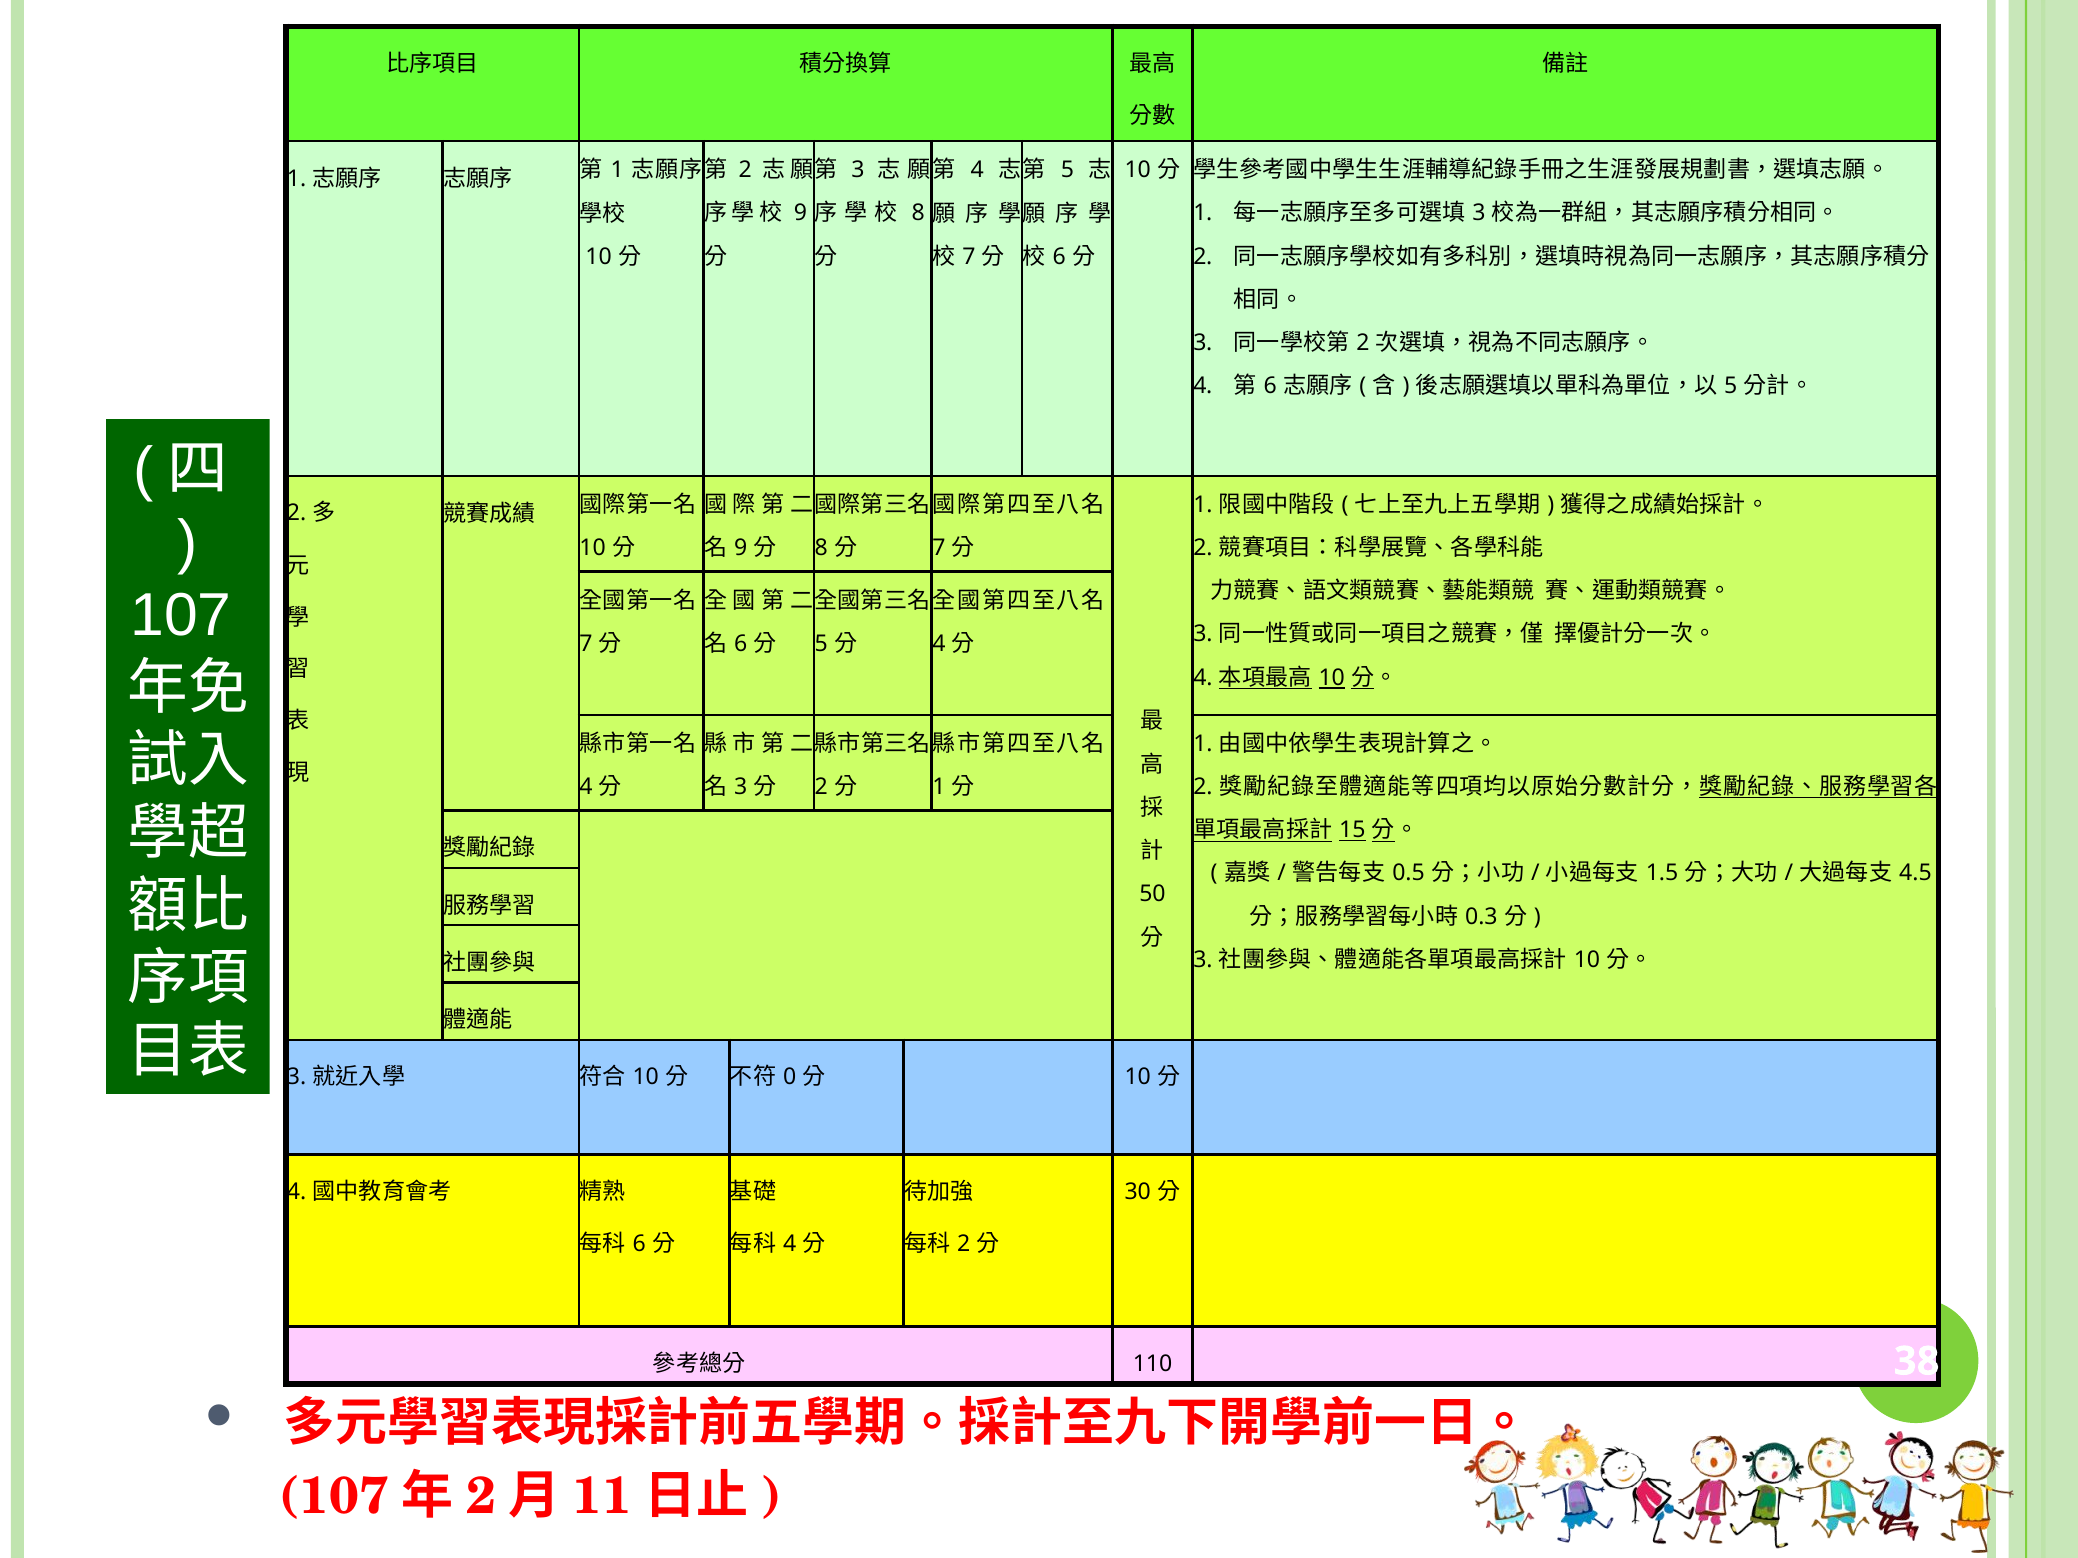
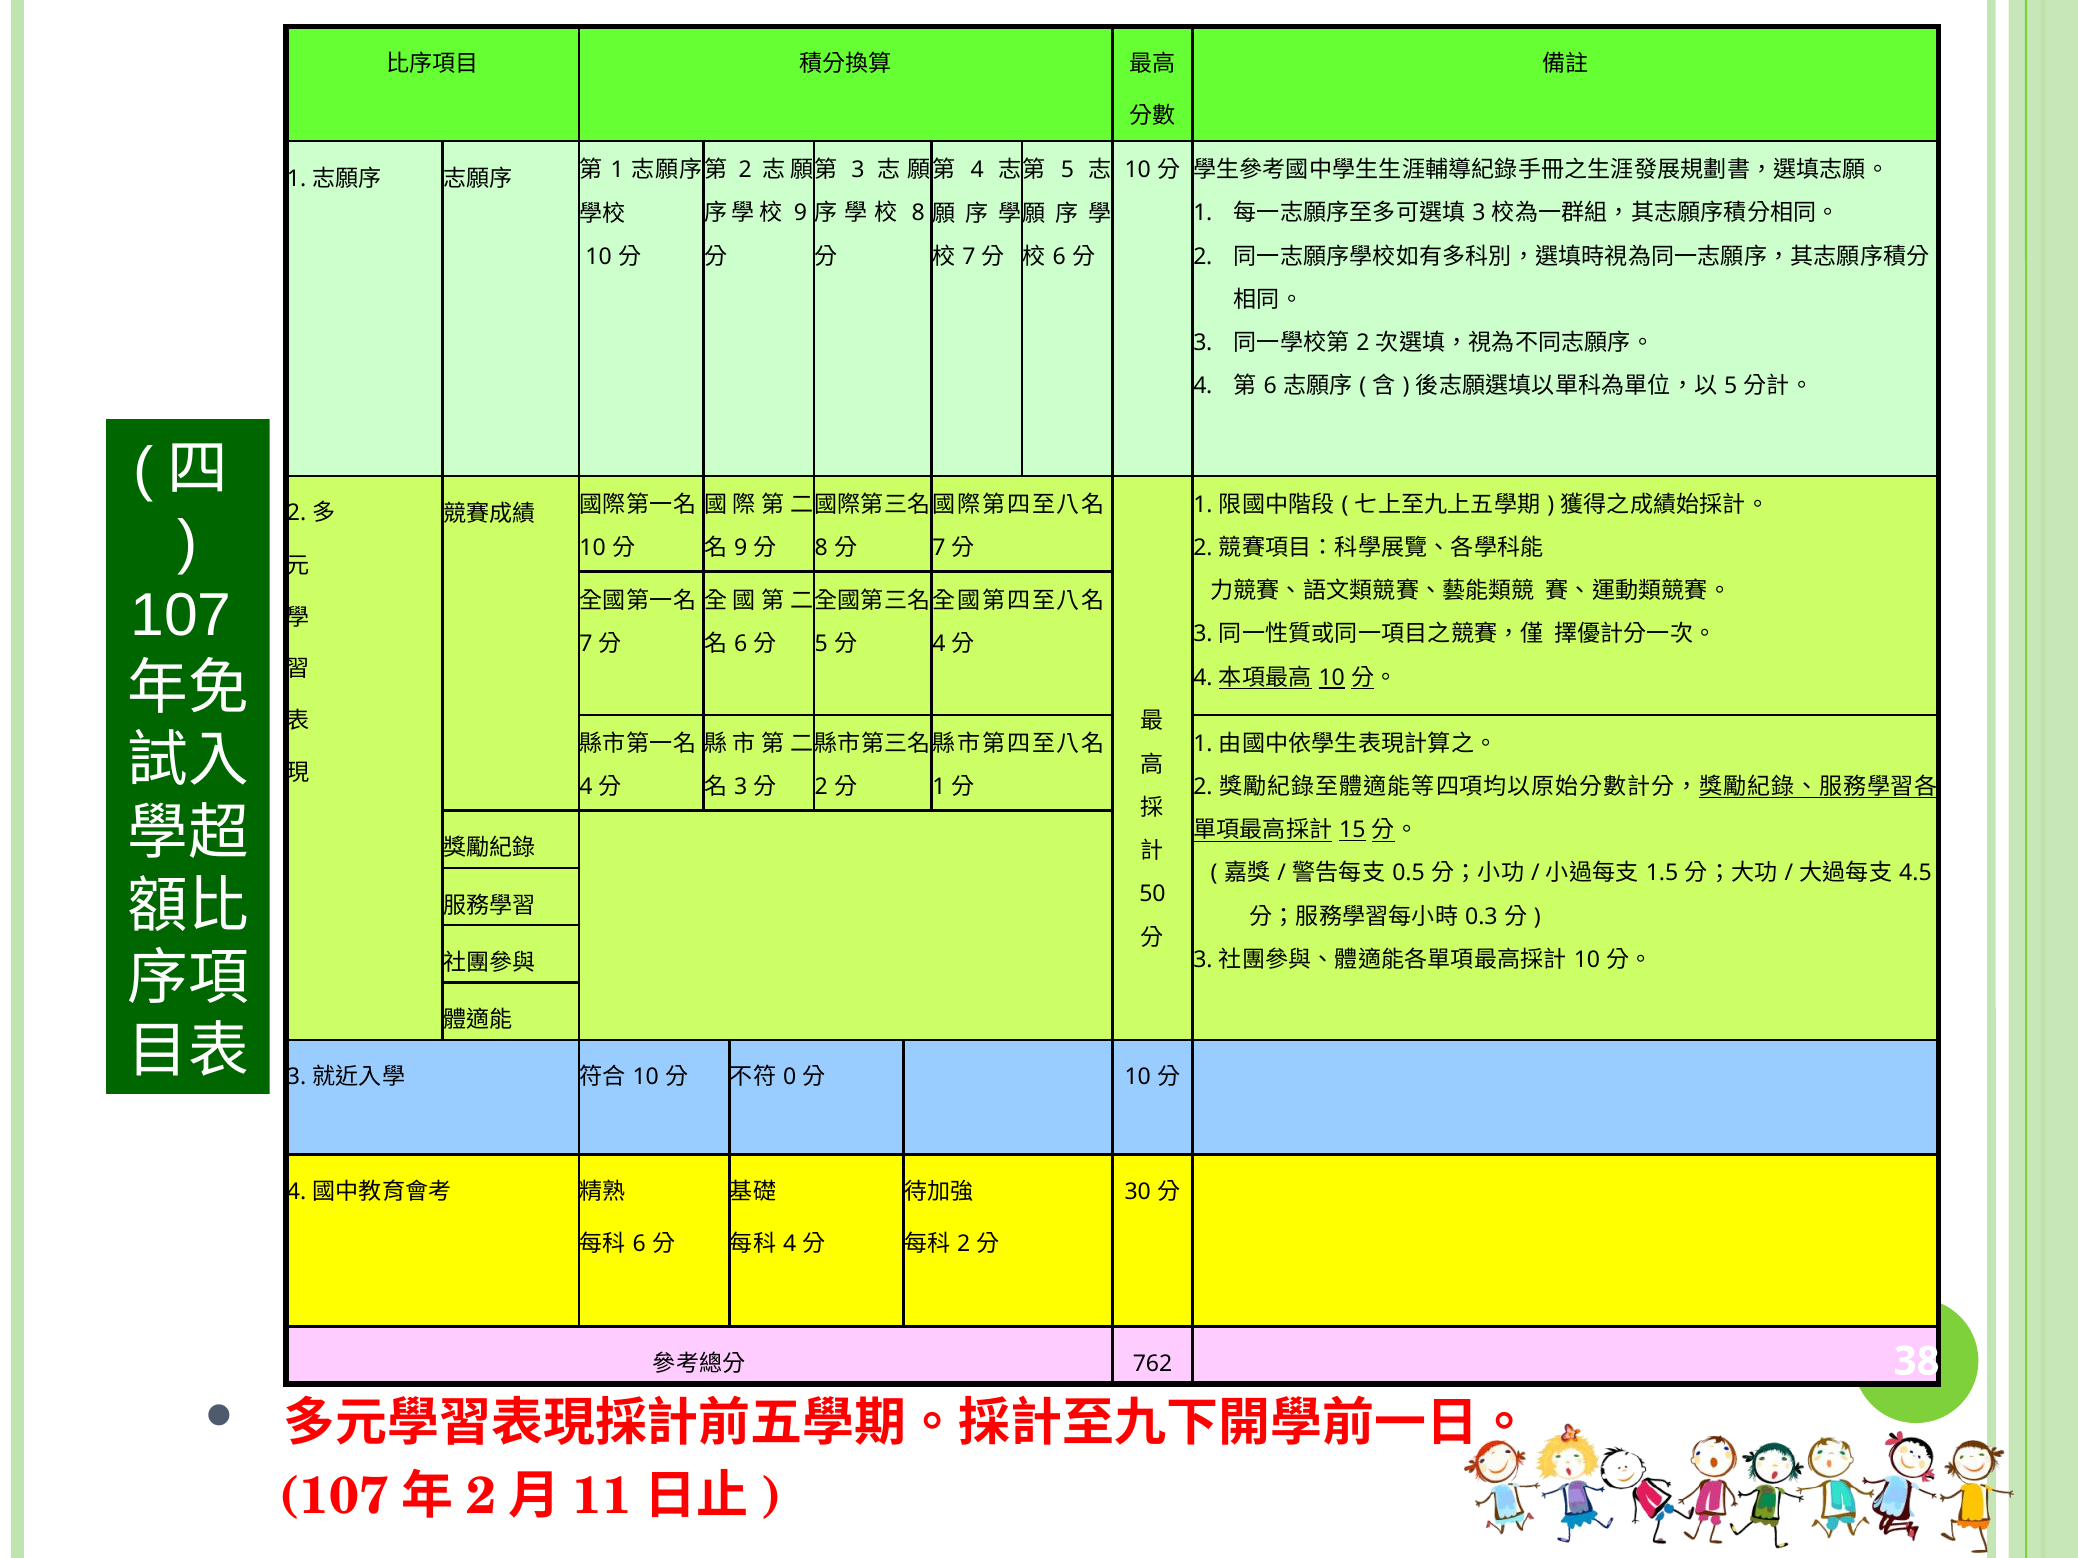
110: 110 -> 762
